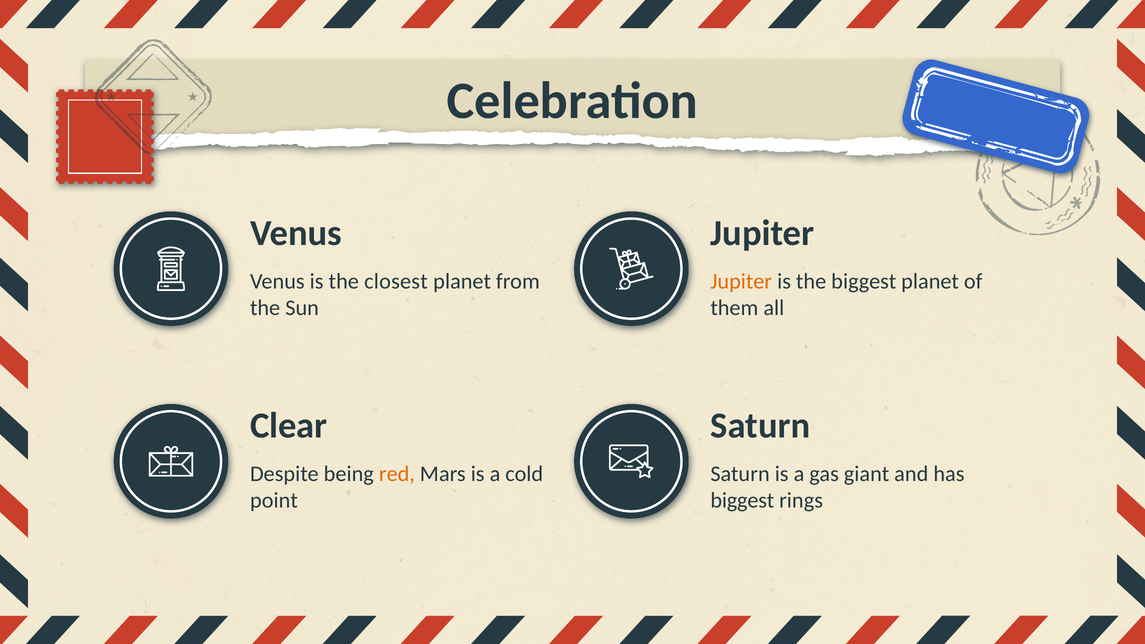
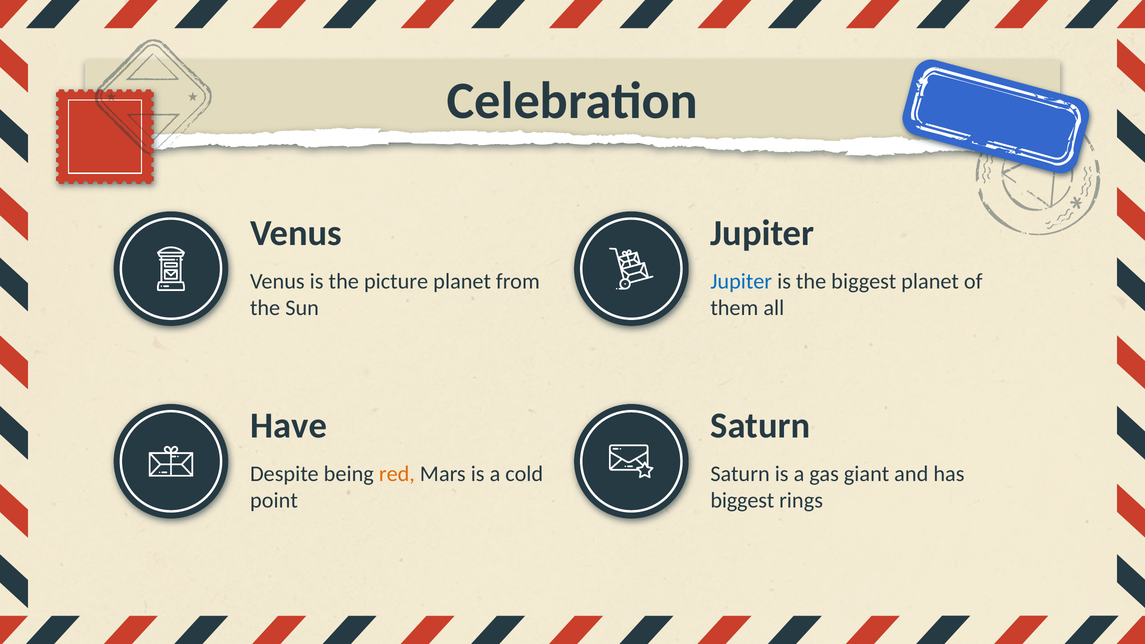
closest: closest -> picture
Jupiter at (741, 281) colour: orange -> blue
Clear: Clear -> Have
